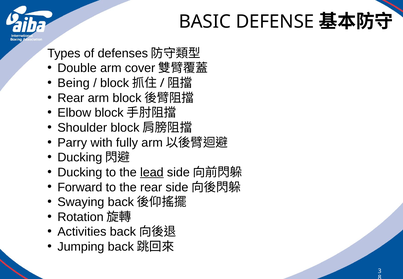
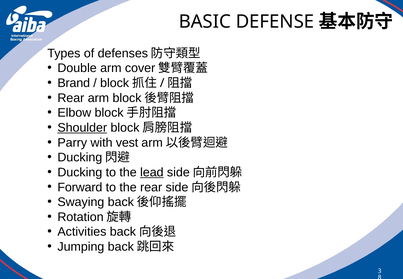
Being: Being -> Brand
Shoulder underline: none -> present
fully: fully -> vest
